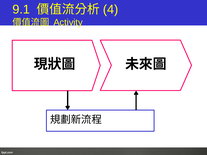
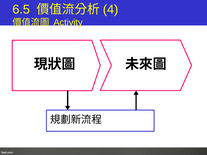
9.1: 9.1 -> 6.5
